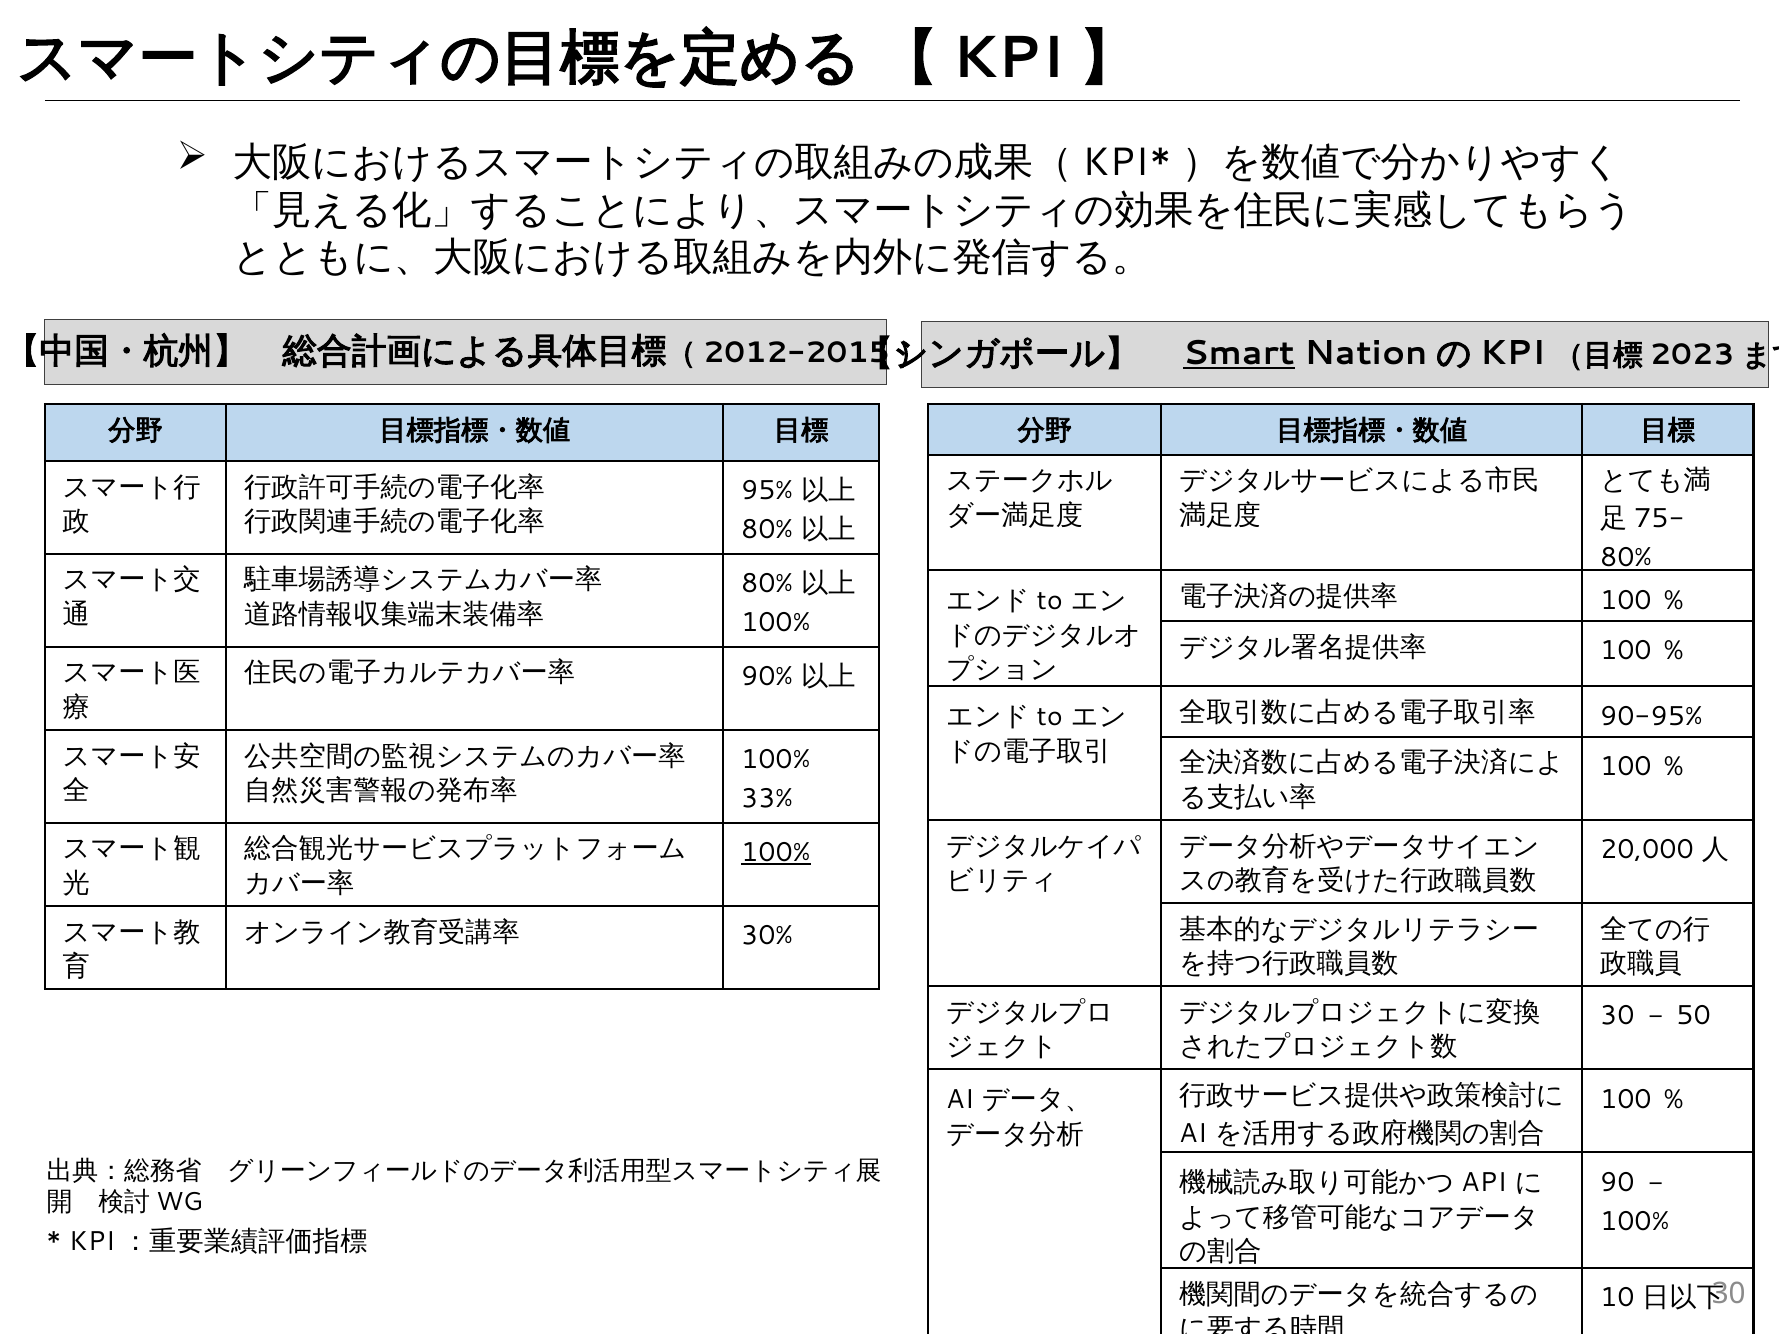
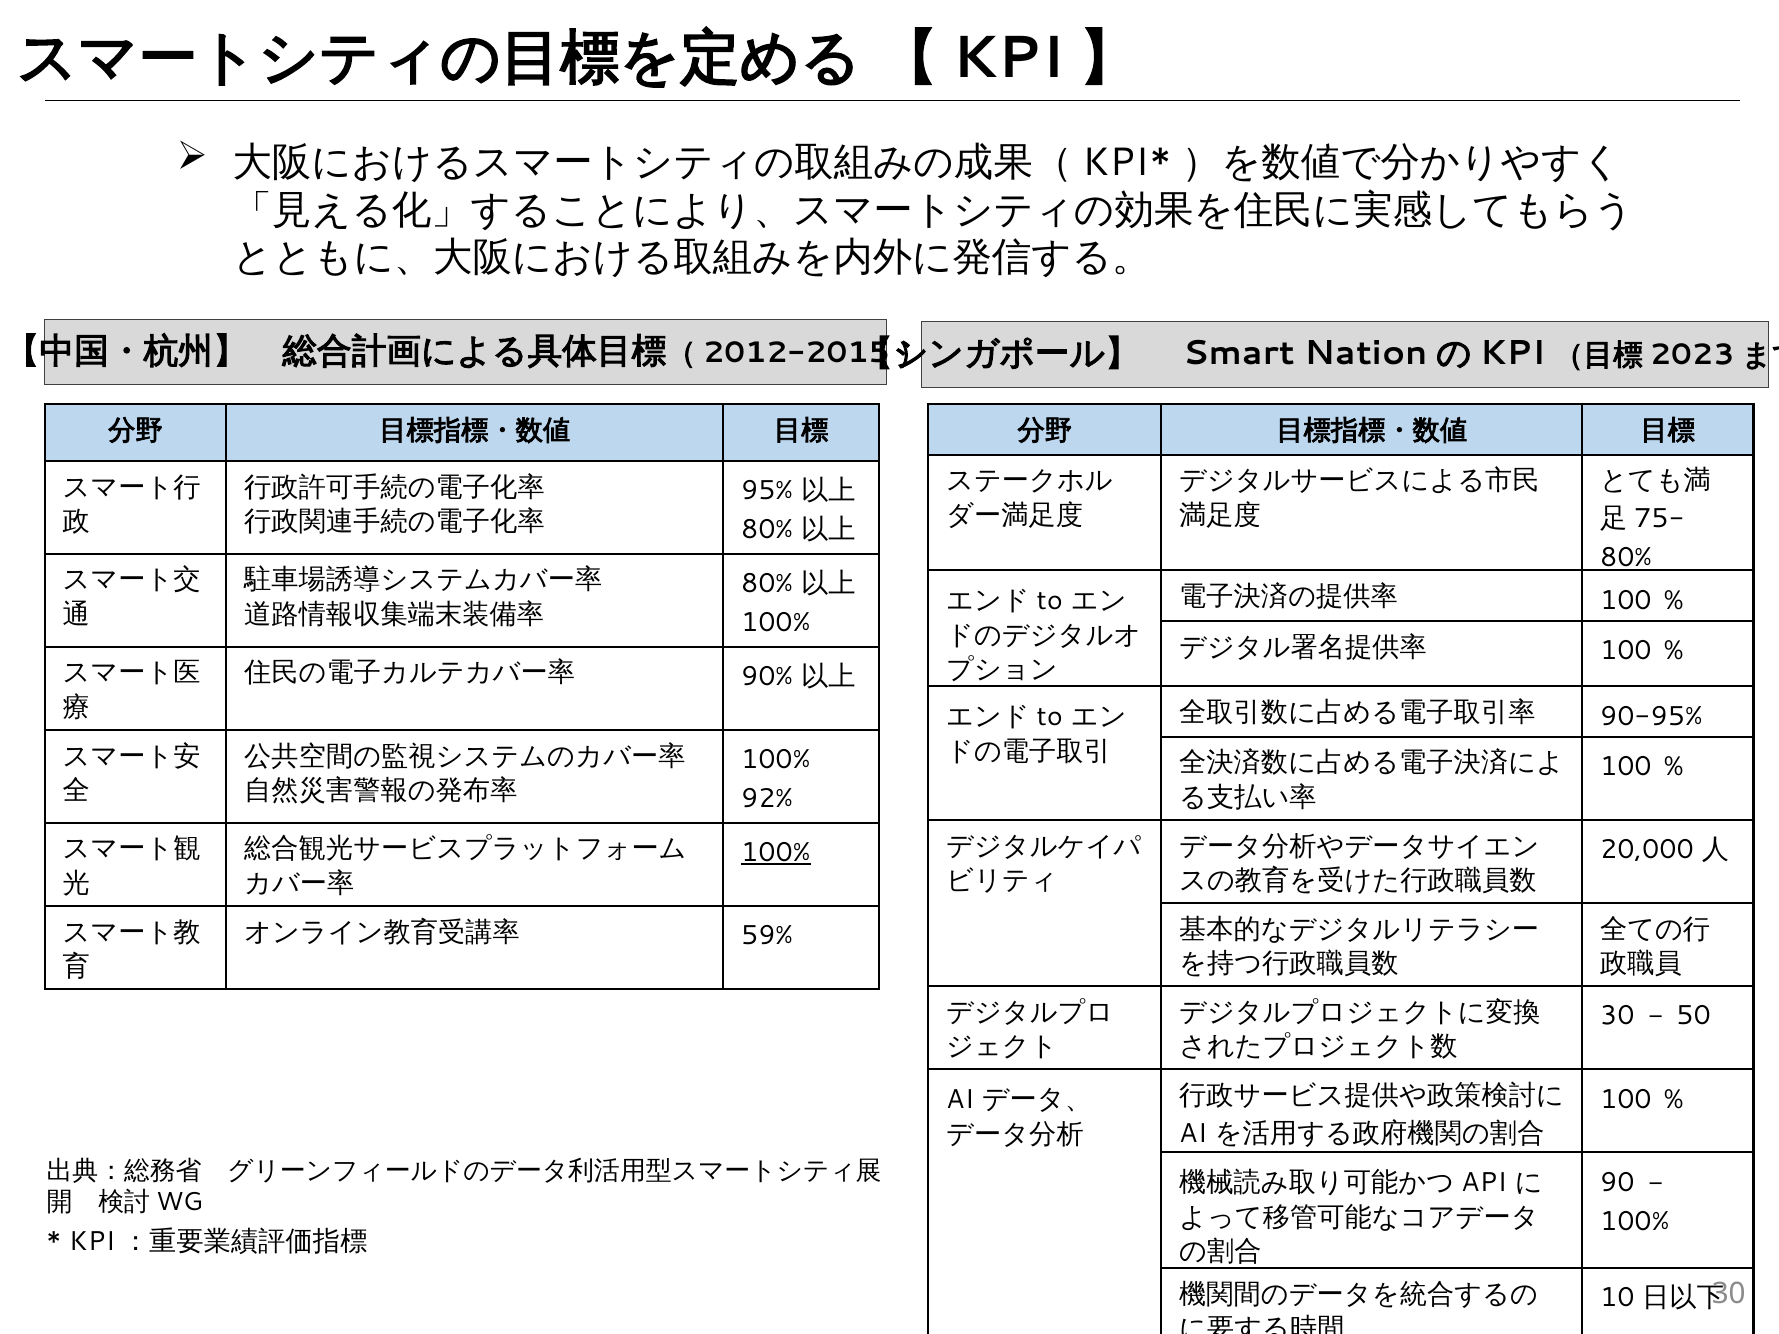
Smart underline: present -> none
33%: 33% -> 92%
30%: 30% -> 59%
